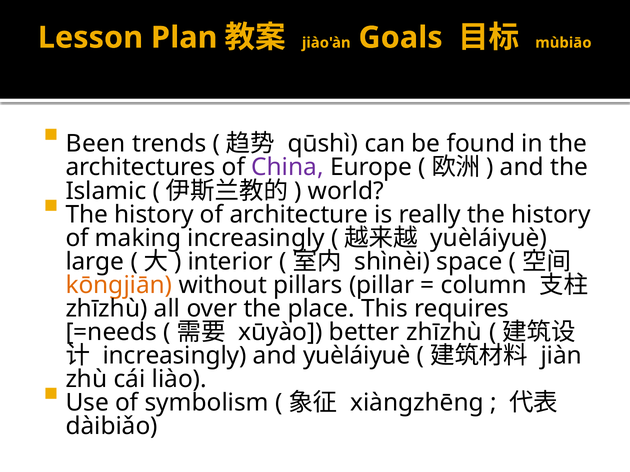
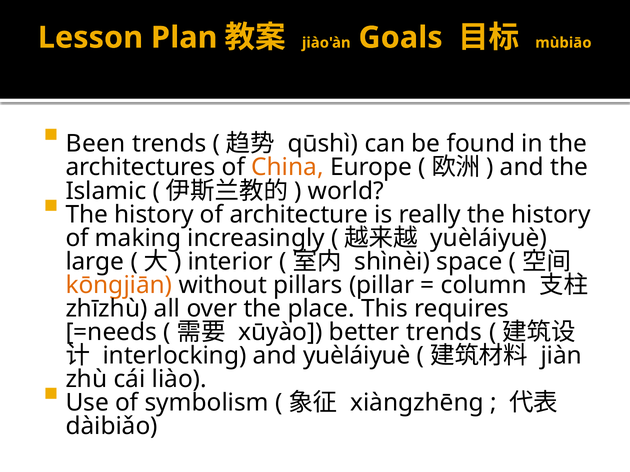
China colour: purple -> orange
better zhīzhù: zhīzhù -> trends
increasingly at (175, 356): increasingly -> interlocking
